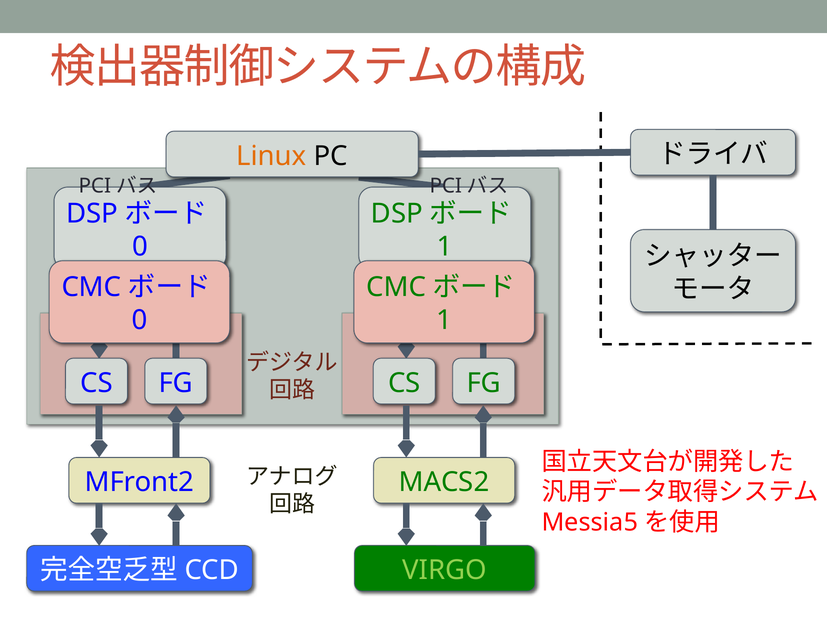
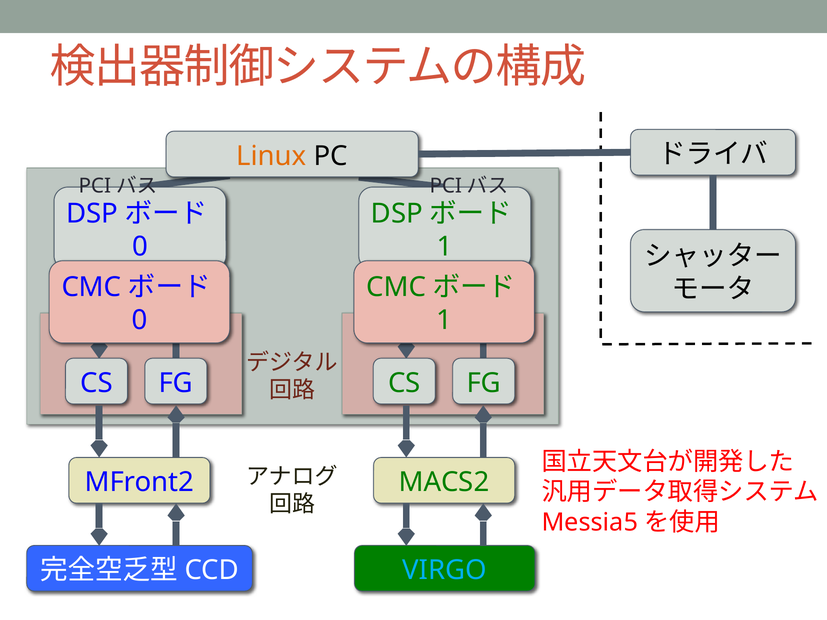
VIRGO colour: light green -> light blue
